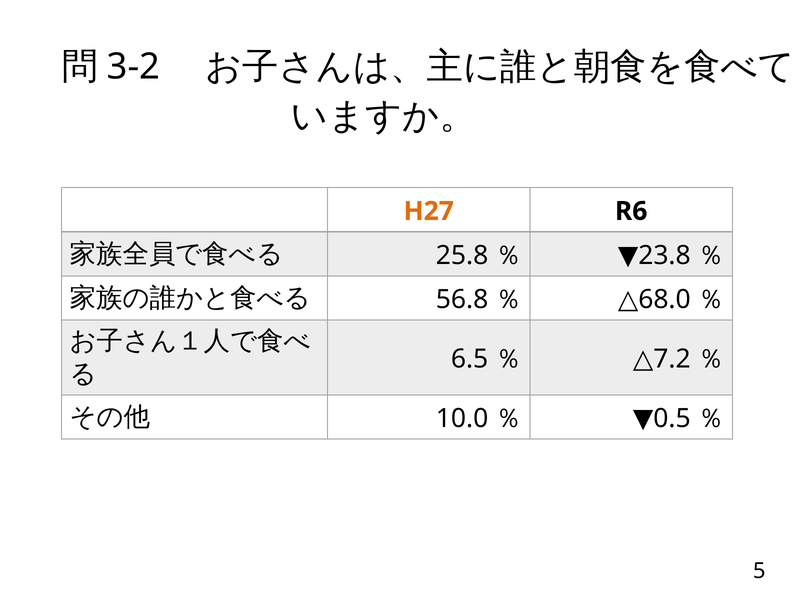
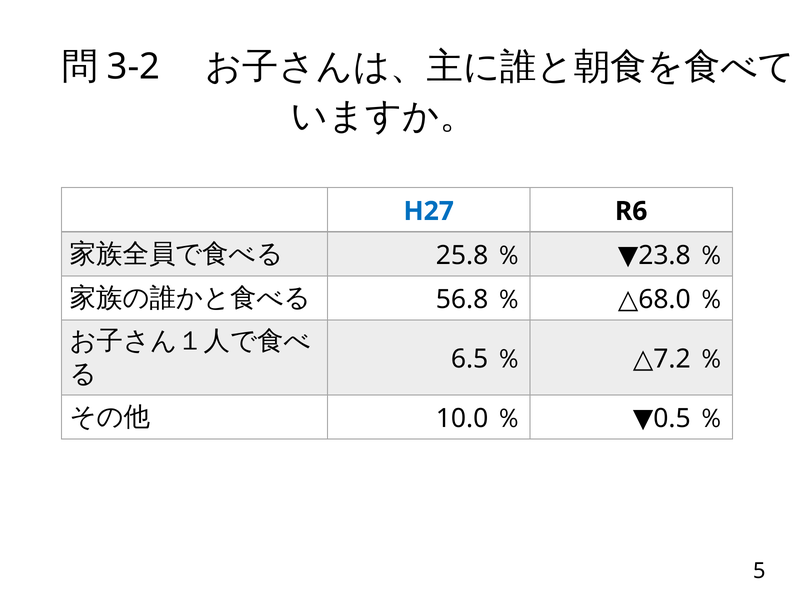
H27 colour: orange -> blue
